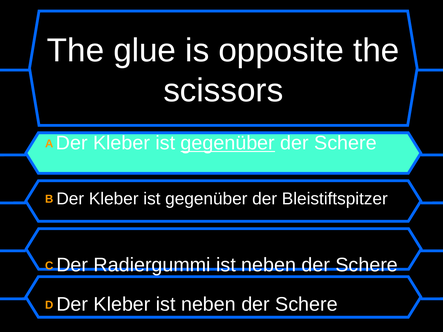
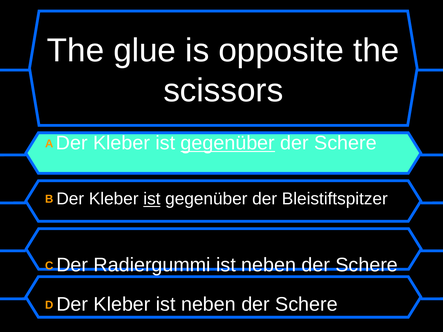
ist at (152, 199) underline: none -> present
